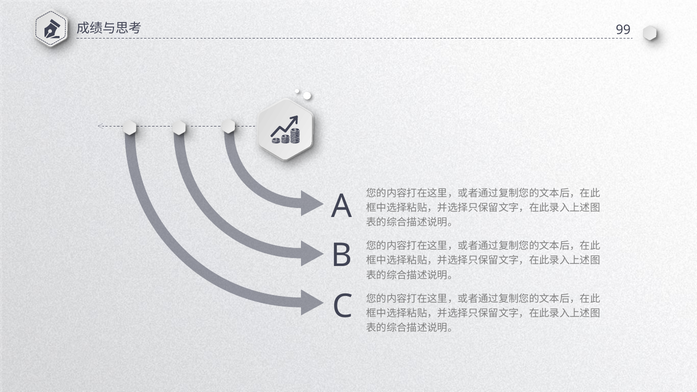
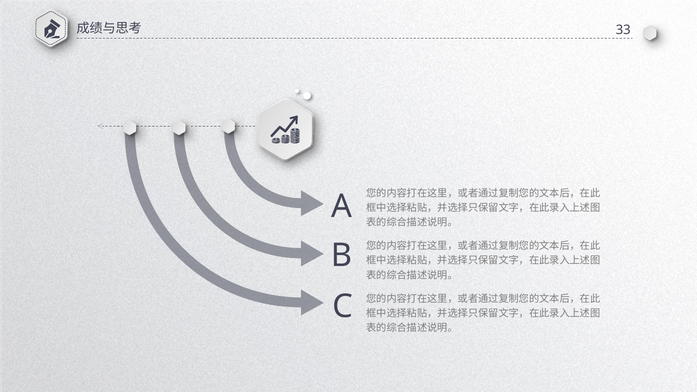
99: 99 -> 33
